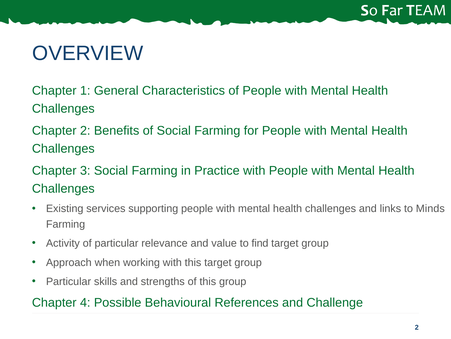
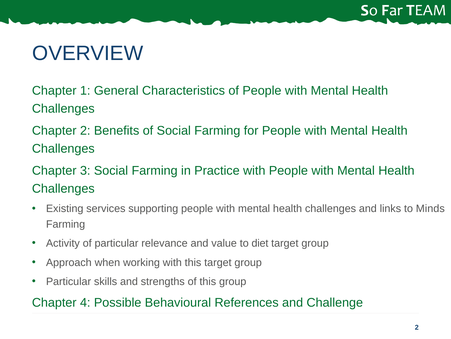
find: find -> diet
